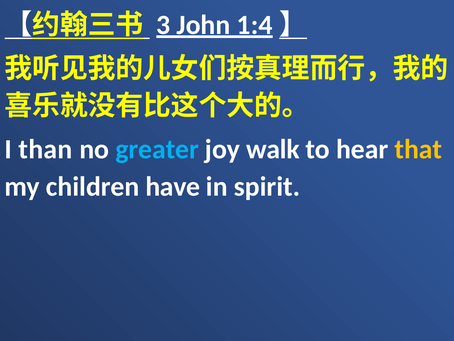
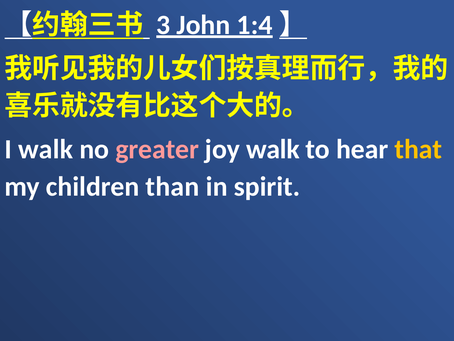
I than: than -> walk
greater colour: light blue -> pink
have: have -> than
